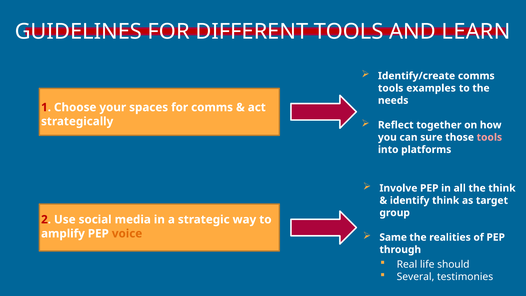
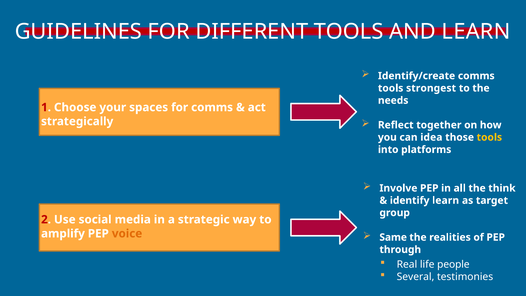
examples: examples -> strongest
sure: sure -> idea
tools at (489, 137) colour: pink -> yellow
identify think: think -> learn
should: should -> people
